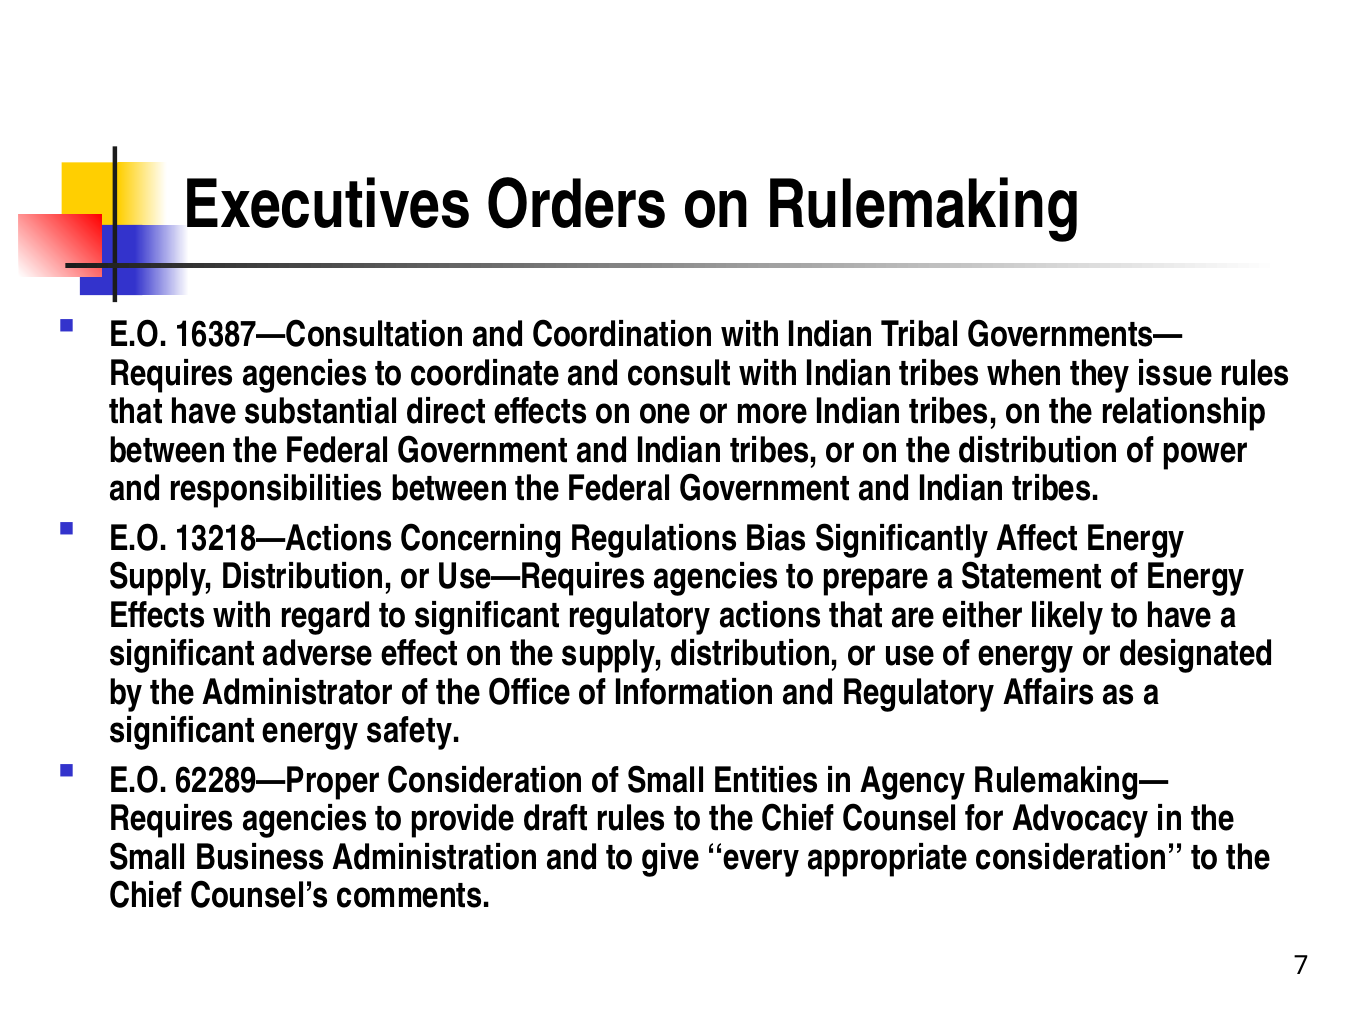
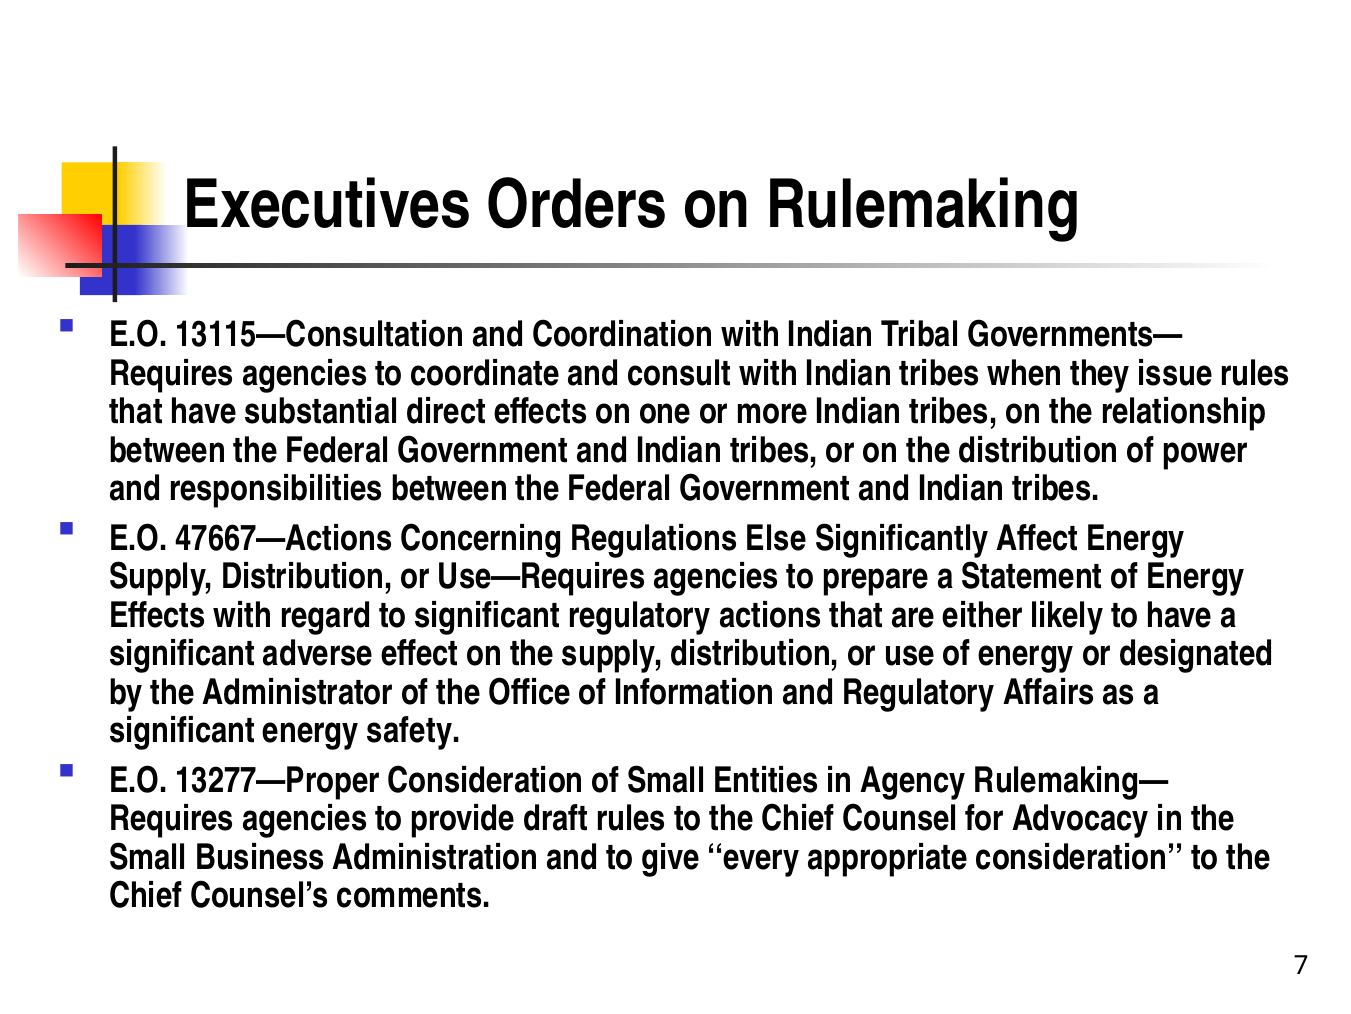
16387—Consultation: 16387—Consultation -> 13115—Consultation
13218—Actions: 13218—Actions -> 47667—Actions
Bias: Bias -> Else
62289—Proper: 62289—Proper -> 13277—Proper
